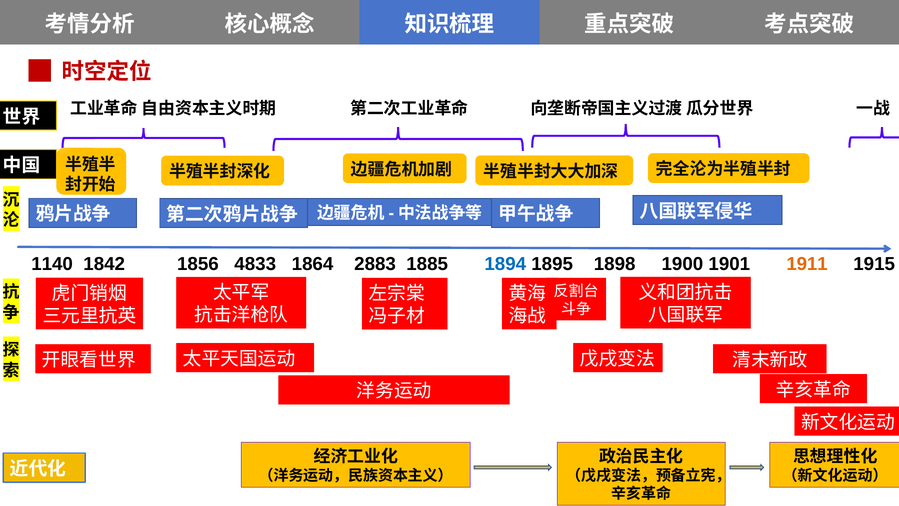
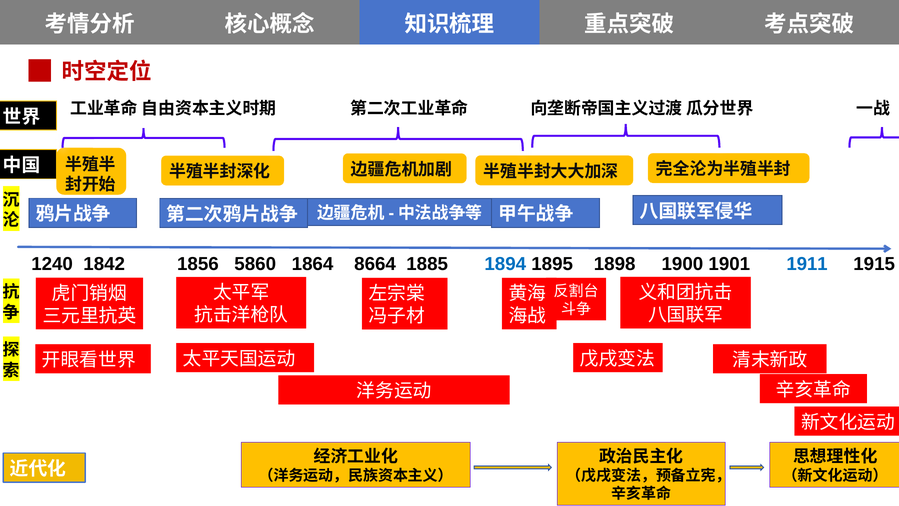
1140: 1140 -> 1240
4833: 4833 -> 5860
2883: 2883 -> 8664
1911 colour: orange -> blue
